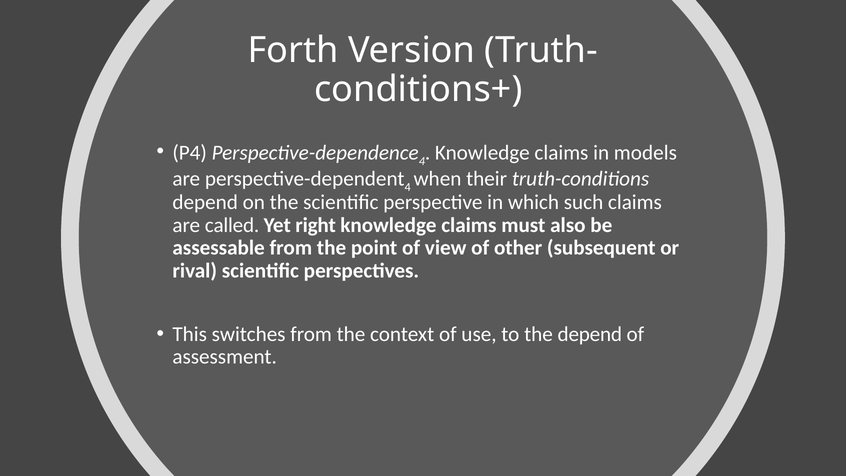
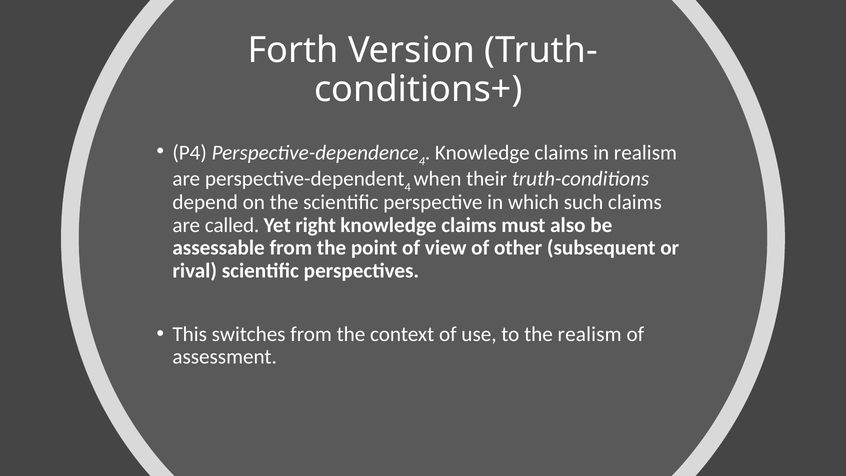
in models: models -> realism
the depend: depend -> realism
